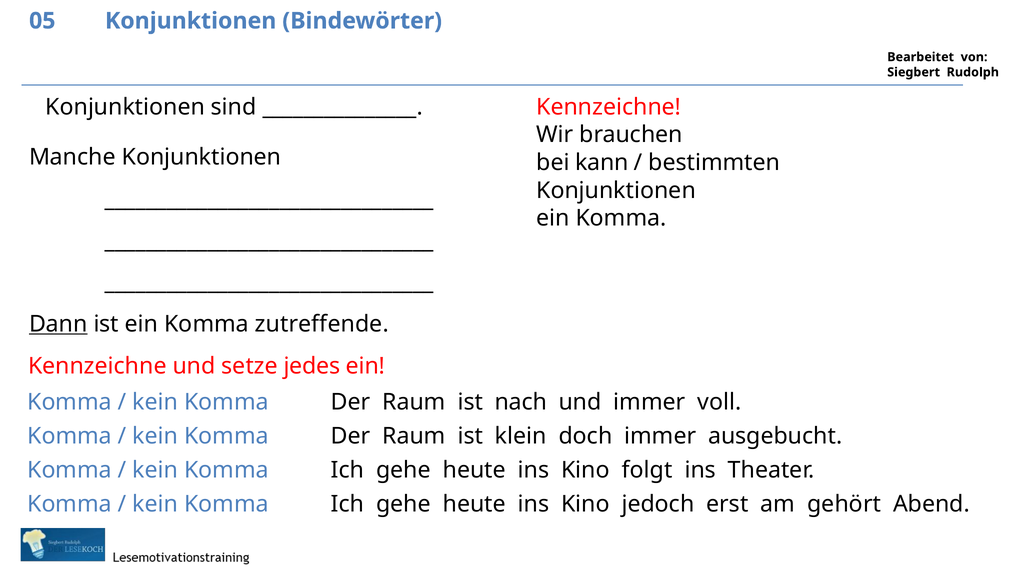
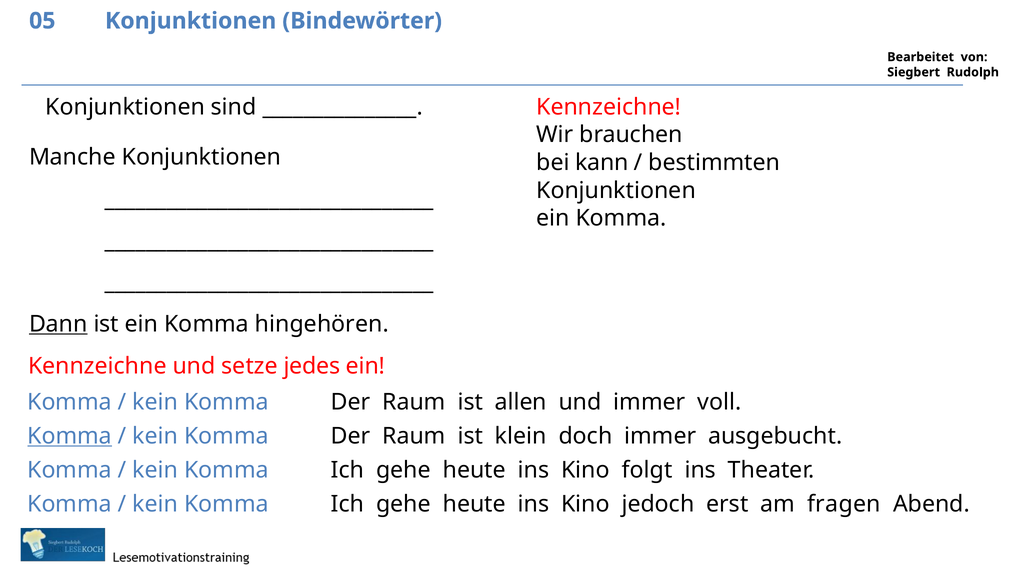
zutreffende: zutreffende -> hingehören
nach: nach -> allen
Komma at (70, 436) underline: none -> present
gehört: gehört -> fragen
